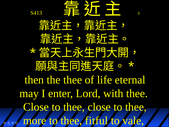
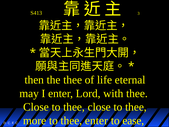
thee fitful: fitful -> enter
vale: vale -> ease
